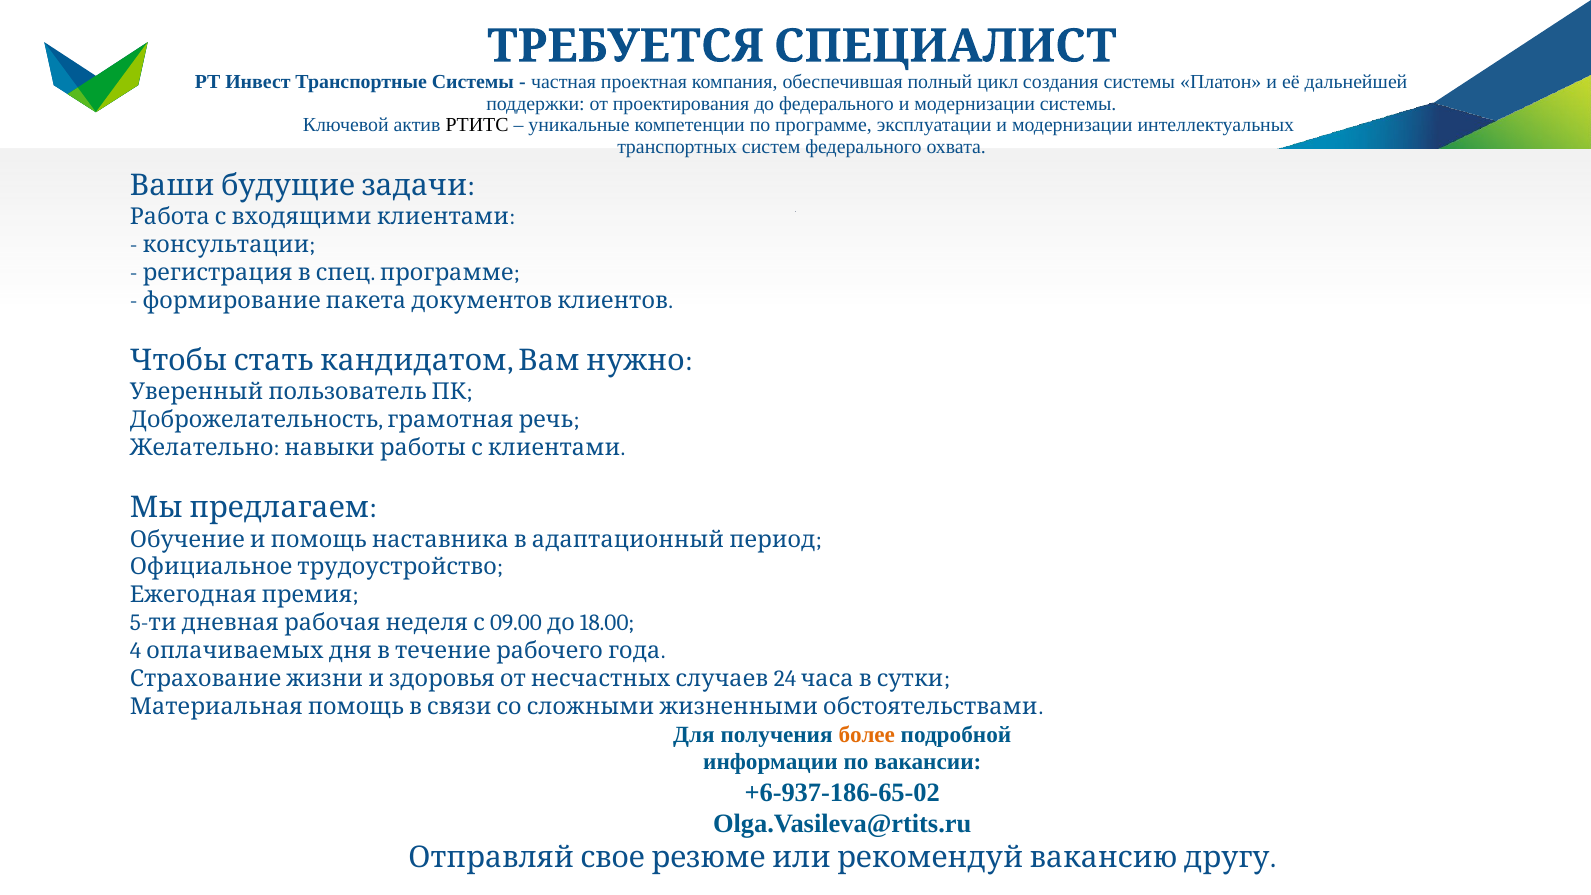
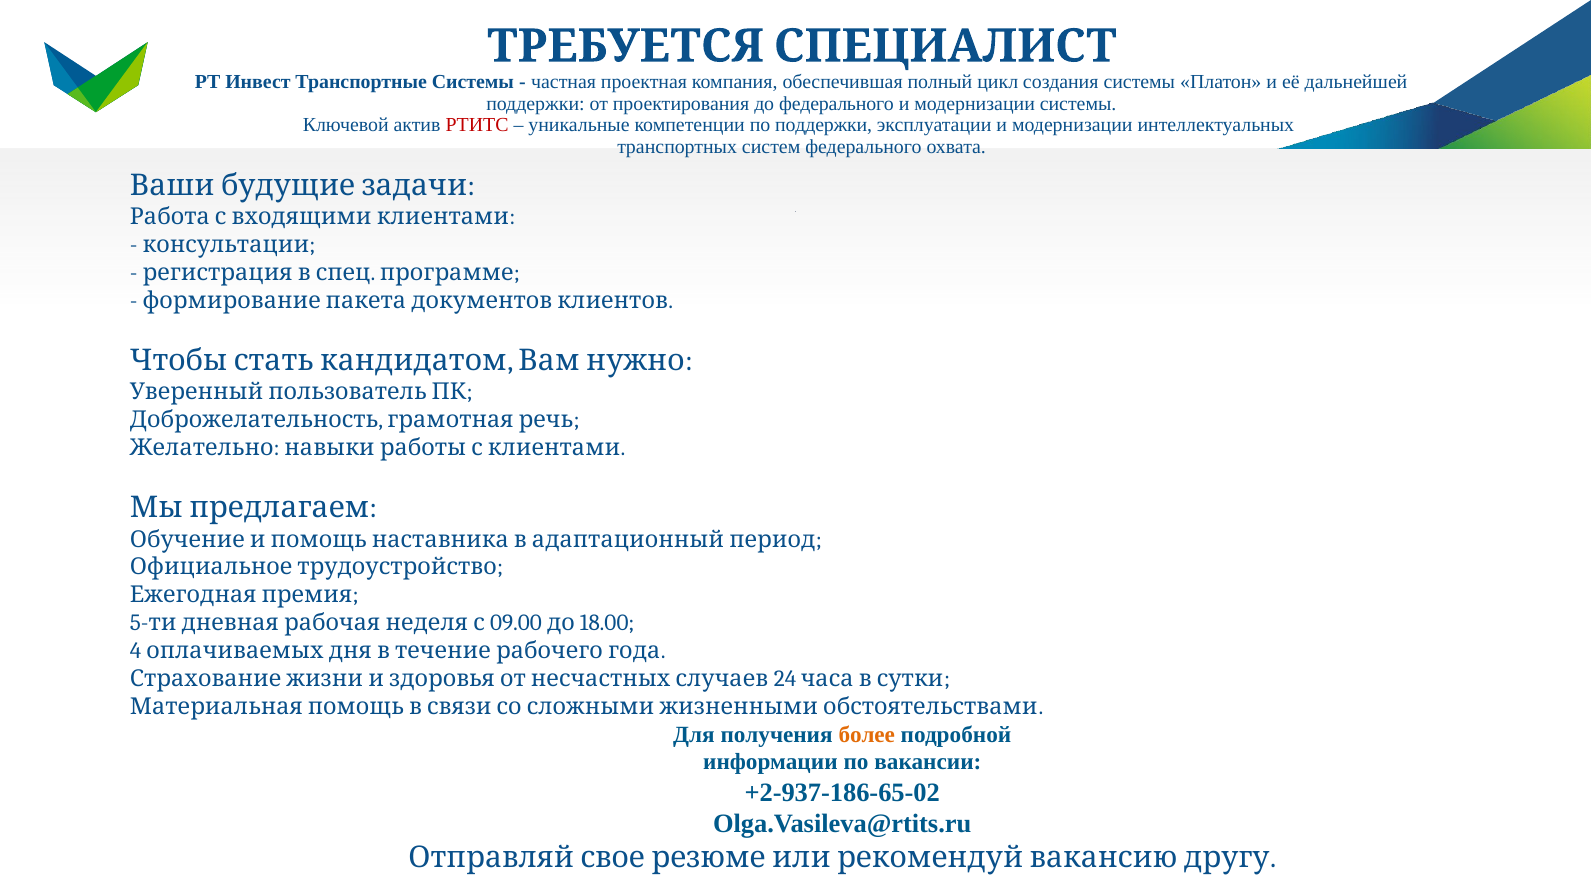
РТИТС colour: black -> red
по программе: программе -> поддержки
+6-937-186-65-02: +6-937-186-65-02 -> +2-937-186-65-02
